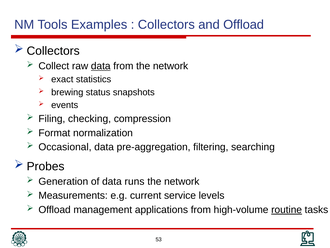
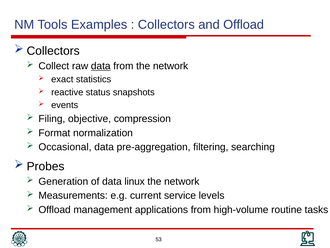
brewing: brewing -> reactive
checking: checking -> objective
runs: runs -> linux
routine underline: present -> none
